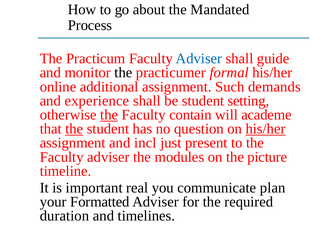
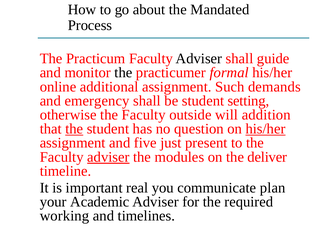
Adviser at (199, 59) colour: blue -> black
experience: experience -> emergency
the at (109, 115) underline: present -> none
contain: contain -> outside
academe: academe -> addition
incl: incl -> five
adviser at (108, 157) underline: none -> present
picture: picture -> deliver
Formatted: Formatted -> Academic
duration: duration -> working
